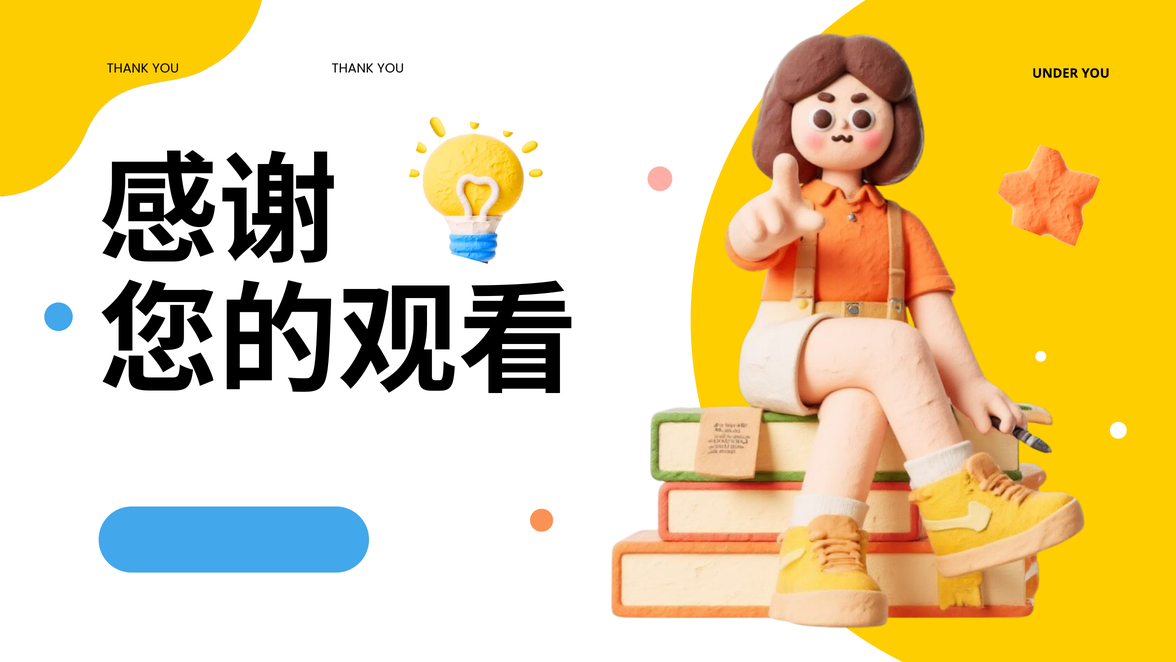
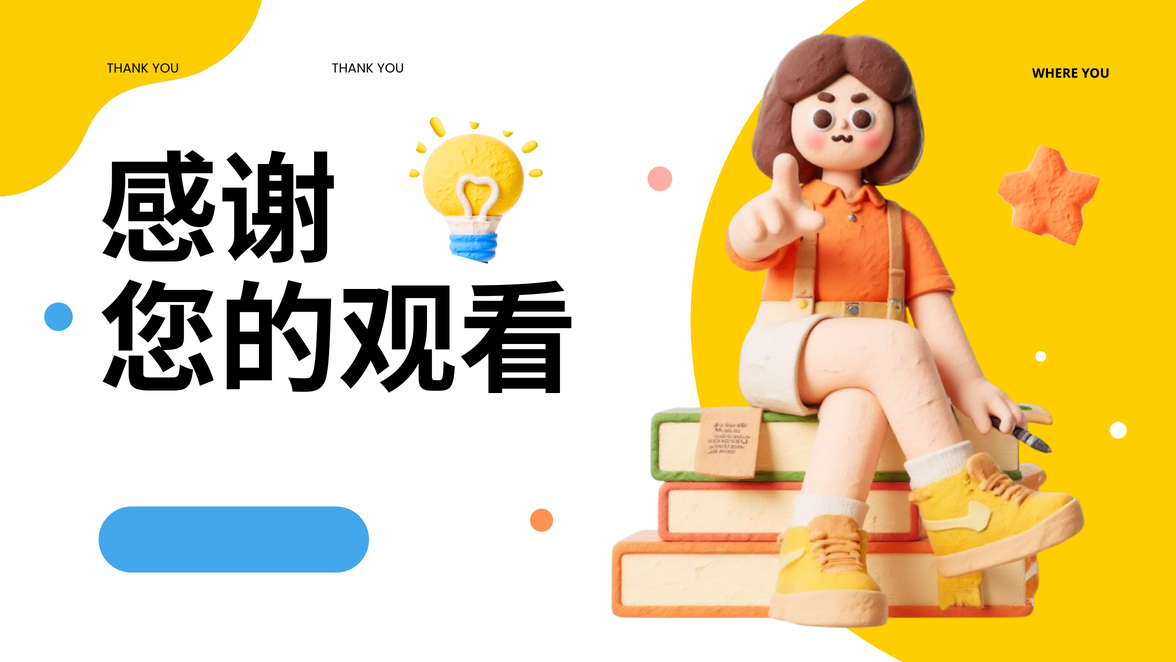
UNDER: UNDER -> WHERE
